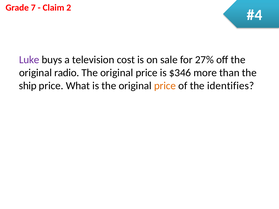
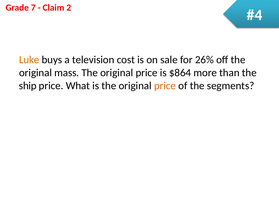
Luke colour: purple -> orange
27%: 27% -> 26%
radio: radio -> mass
$346: $346 -> $864
identifies: identifies -> segments
